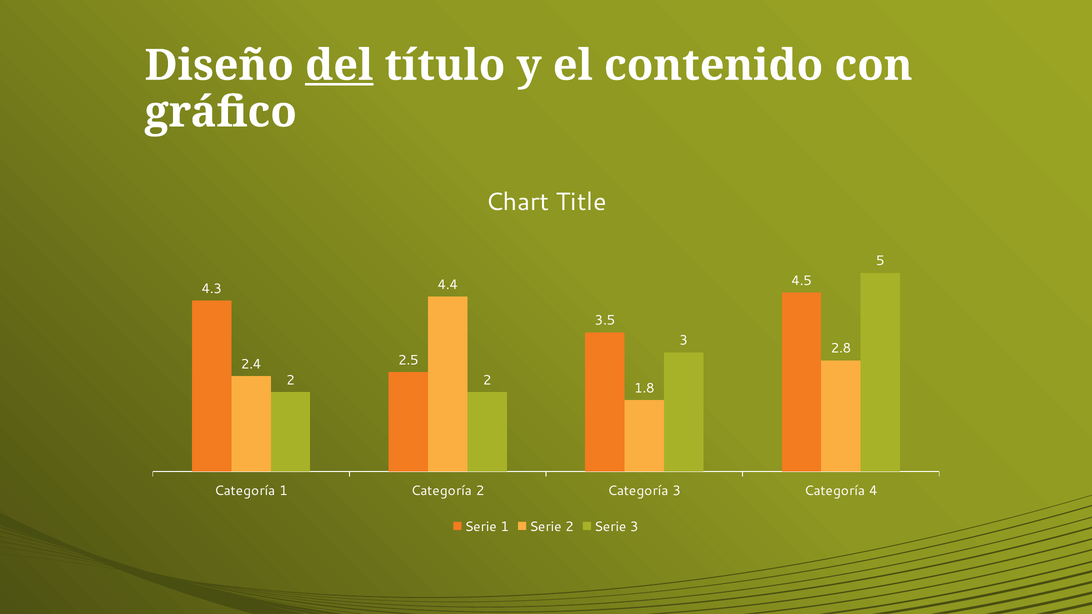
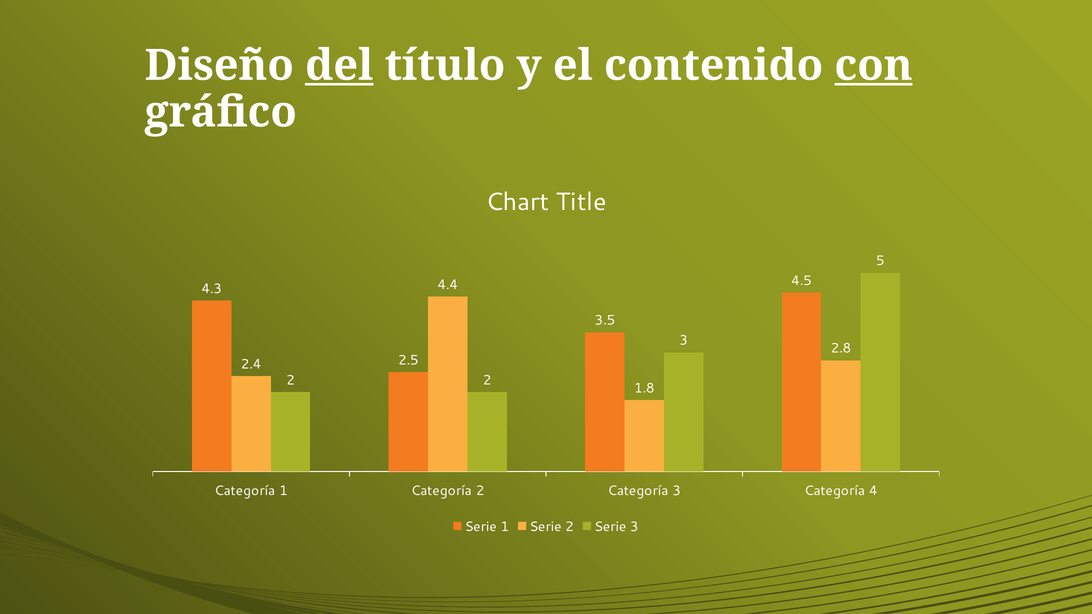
con underline: none -> present
